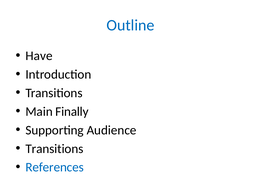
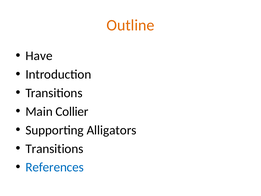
Outline colour: blue -> orange
Finally: Finally -> Collier
Audience: Audience -> Alligators
